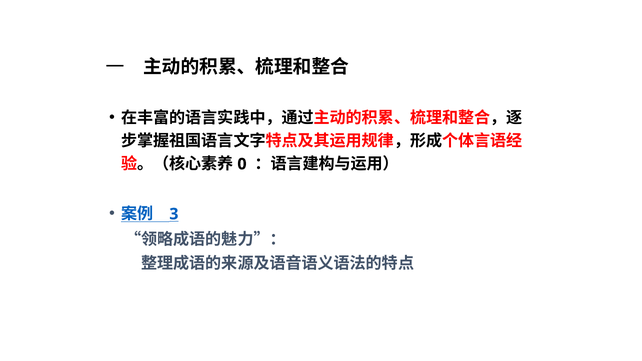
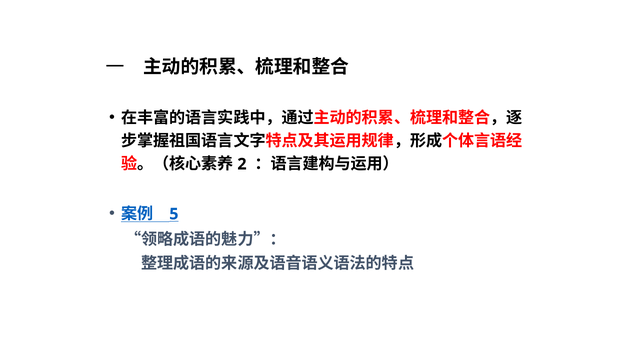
0: 0 -> 2
3: 3 -> 5
